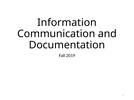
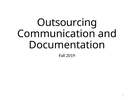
Information: Information -> Outsourcing
